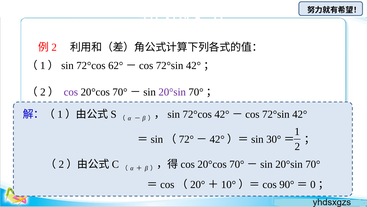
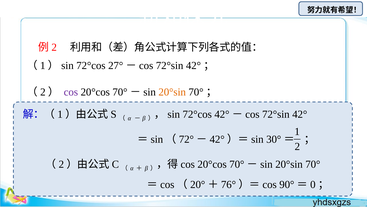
62°: 62° -> 27°
20°sin at (172, 92) colour: purple -> orange
10°: 10° -> 76°
